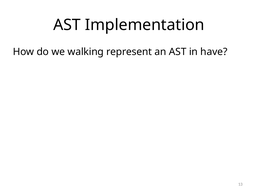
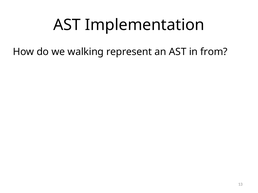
have: have -> from
